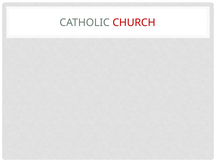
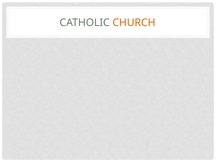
CHURCH colour: red -> orange
